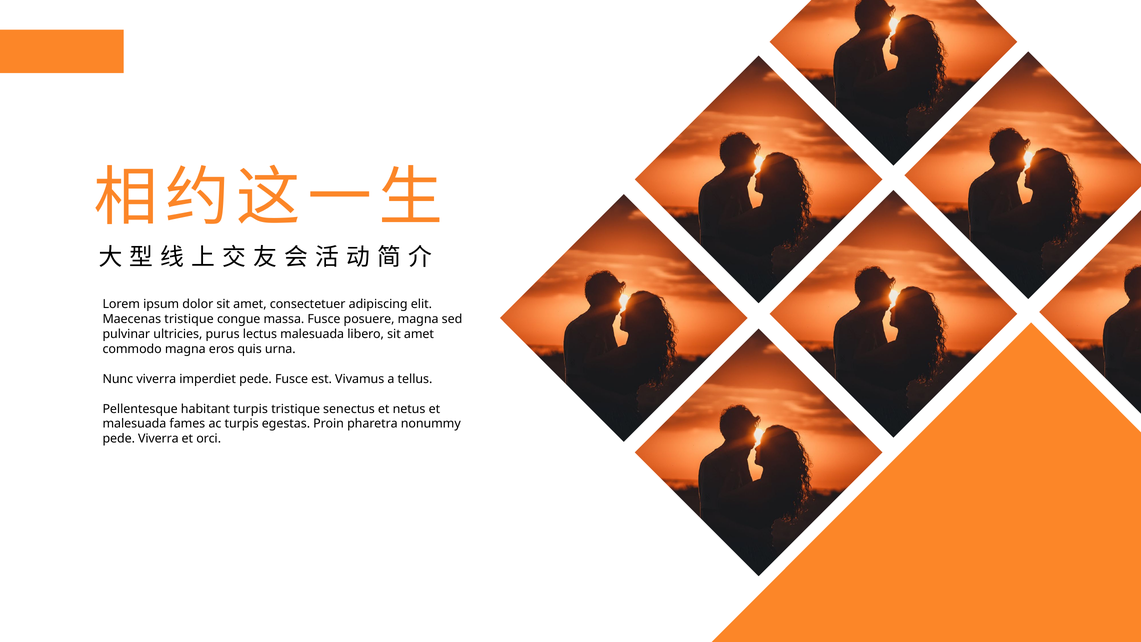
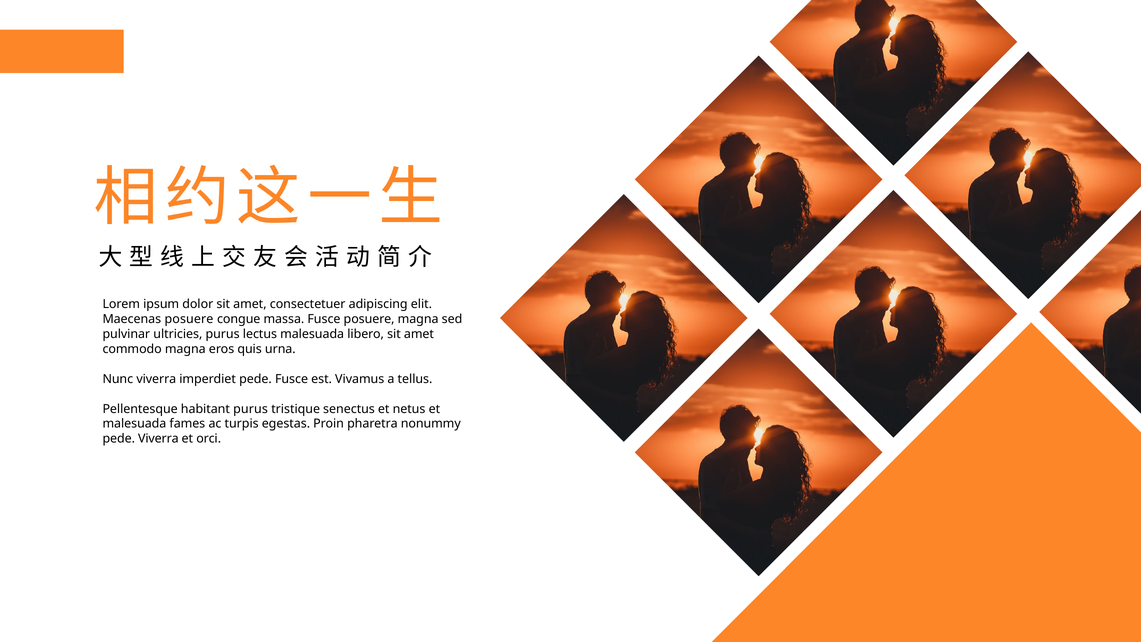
Maecenas tristique: tristique -> posuere
habitant turpis: turpis -> purus
